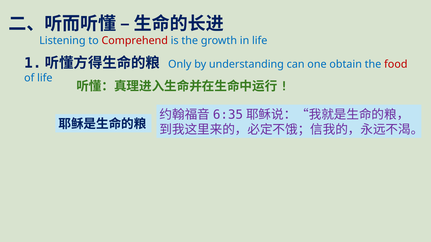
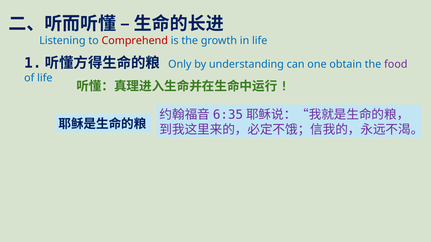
food colour: red -> purple
